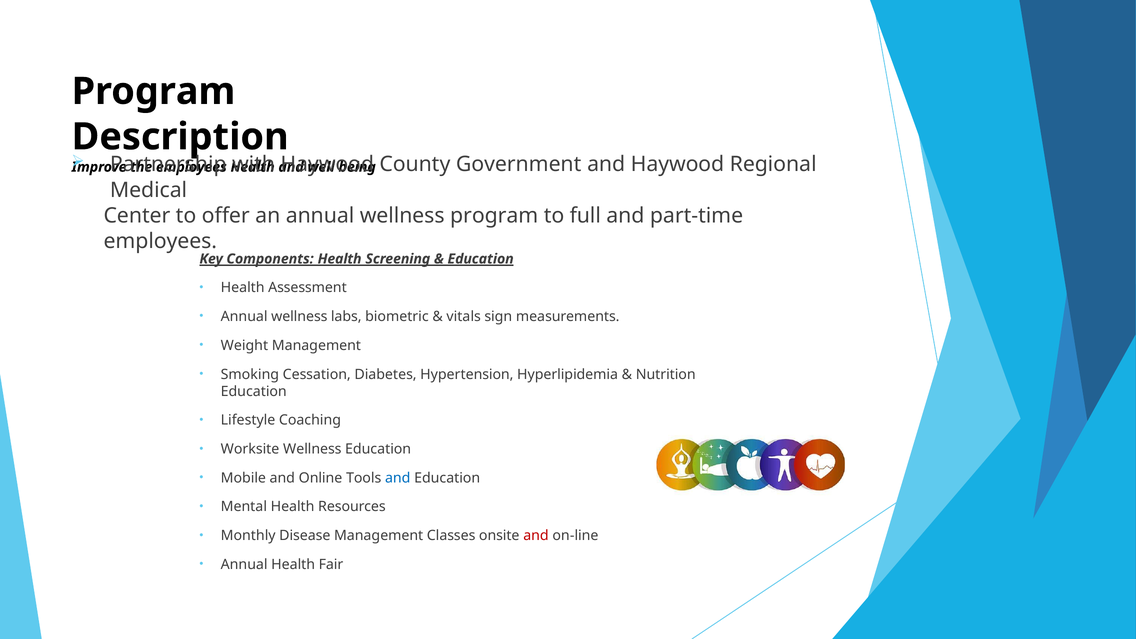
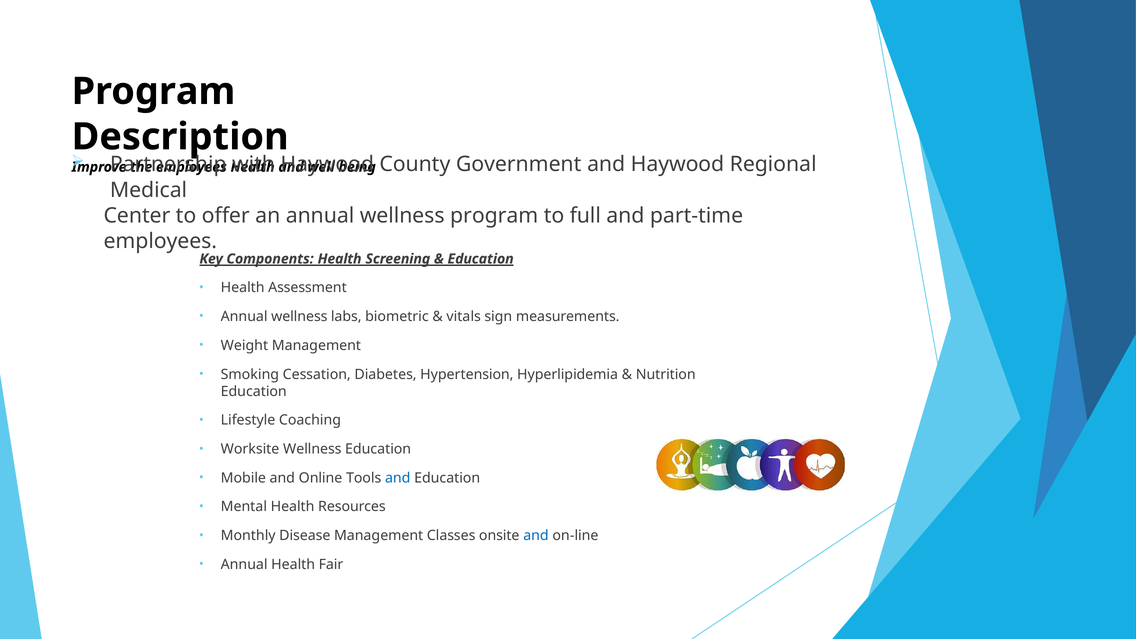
and at (536, 536) colour: red -> blue
